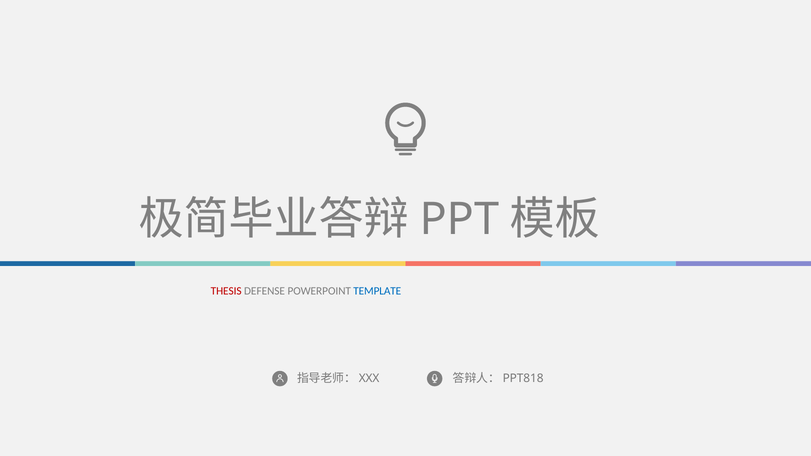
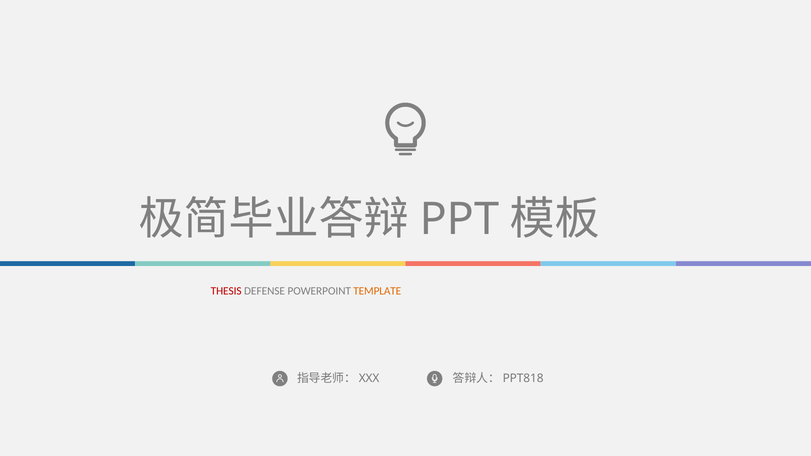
TEMPLATE colour: blue -> orange
